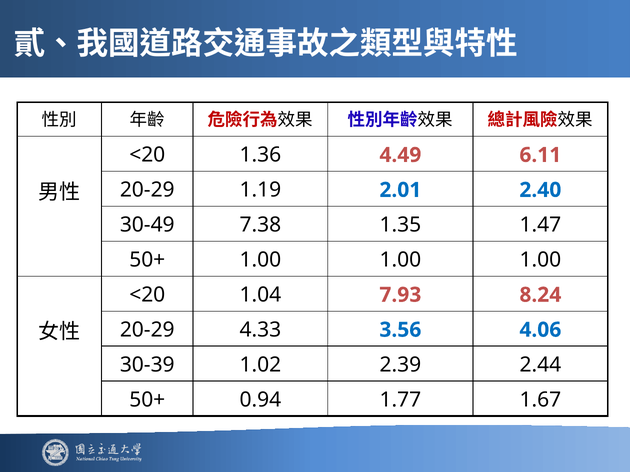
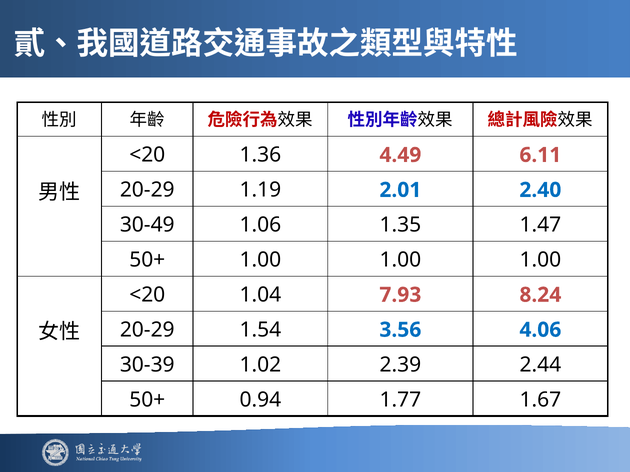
7.38: 7.38 -> 1.06
4.33: 4.33 -> 1.54
